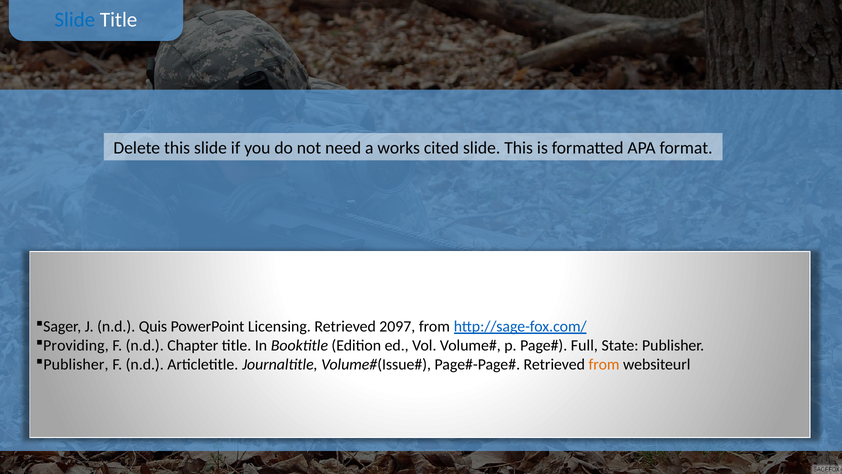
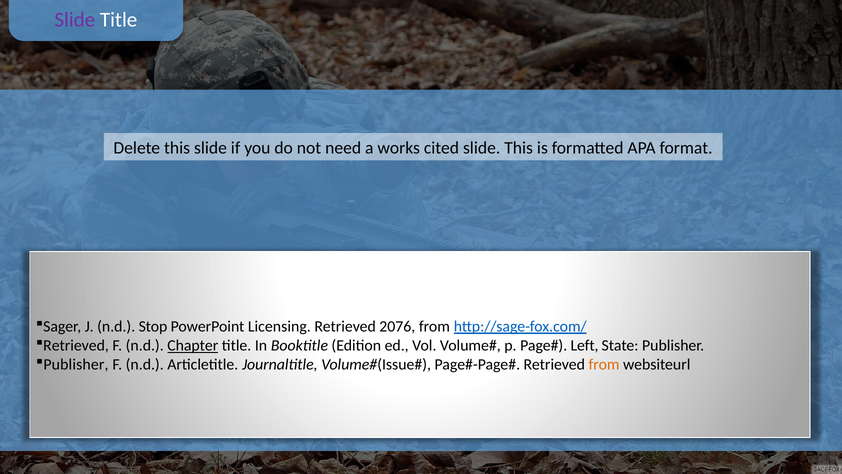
Slide at (75, 20) colour: blue -> purple
Quis: Quis -> Stop
2097: 2097 -> 2076
Providing at (76, 345): Providing -> Retrieved
Chapter underline: none -> present
Full: Full -> Left
